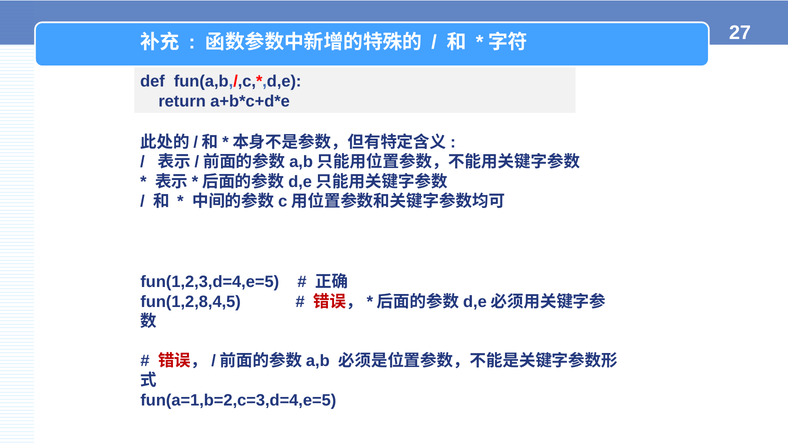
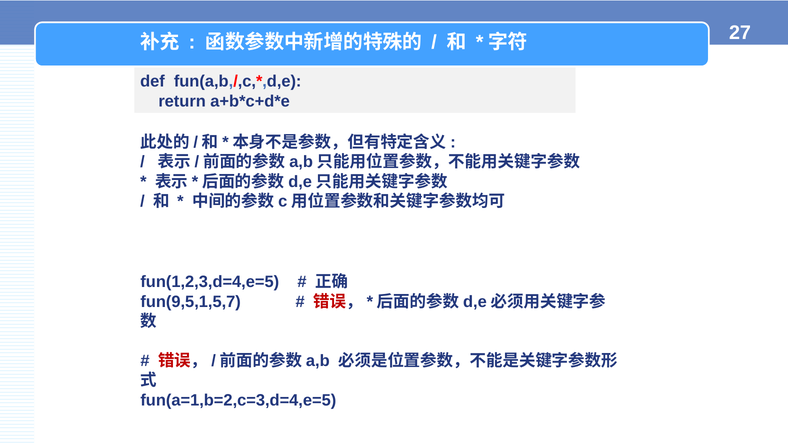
fun(1,2,8,4,5: fun(1,2,8,4,5 -> fun(9,5,1,5,7
